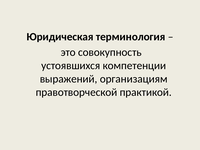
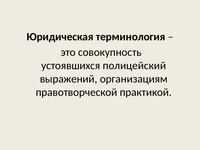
компетенции: компетенции -> полицейский
